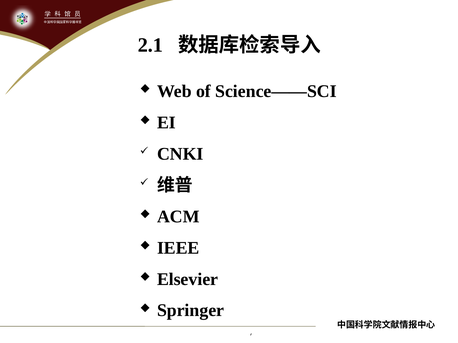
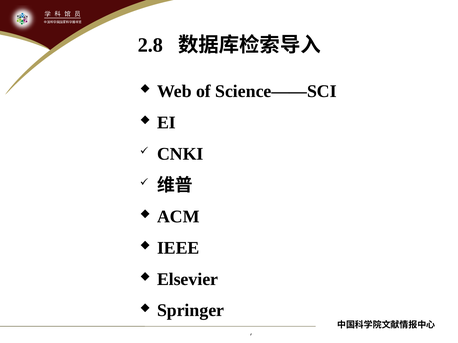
2.1: 2.1 -> 2.8
